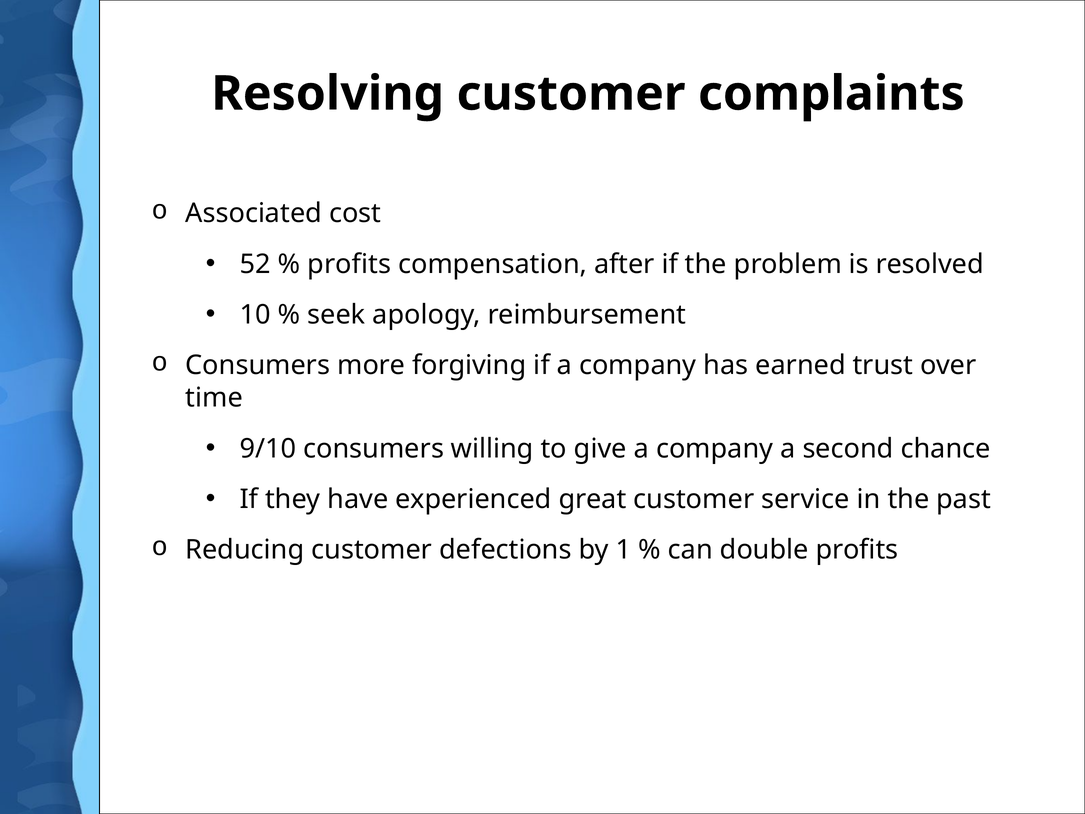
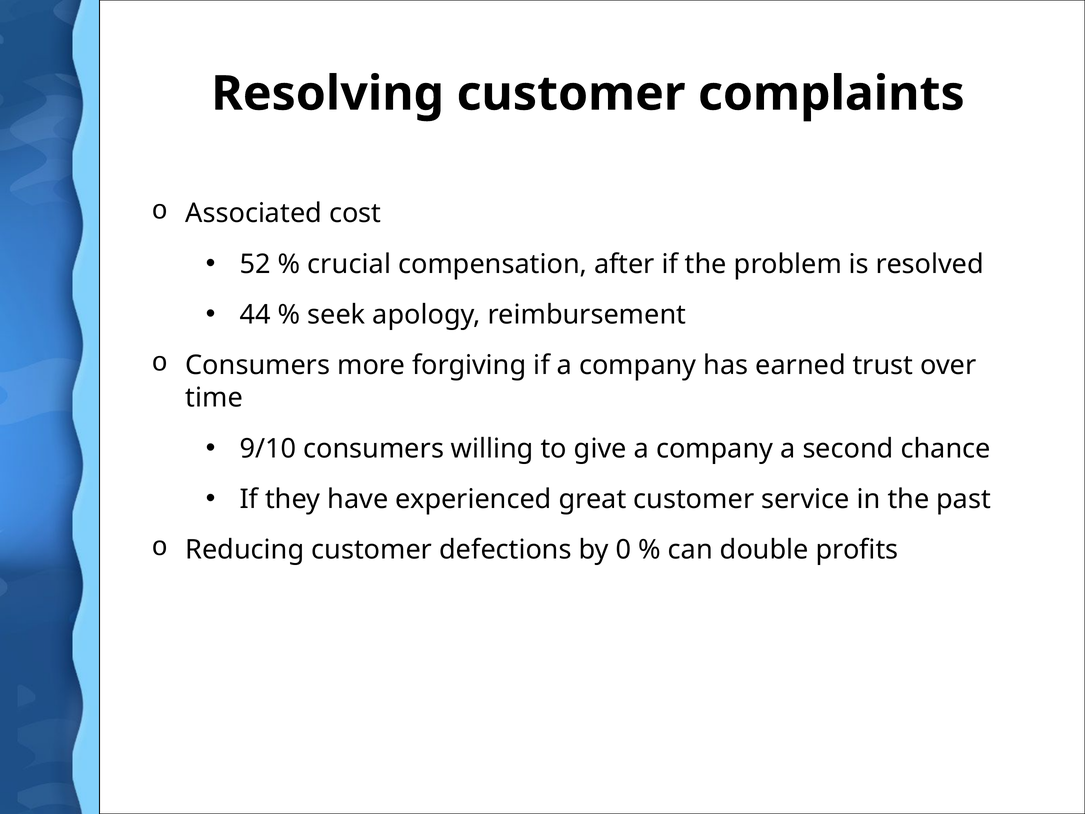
profits at (349, 264): profits -> crucial
10: 10 -> 44
1: 1 -> 0
